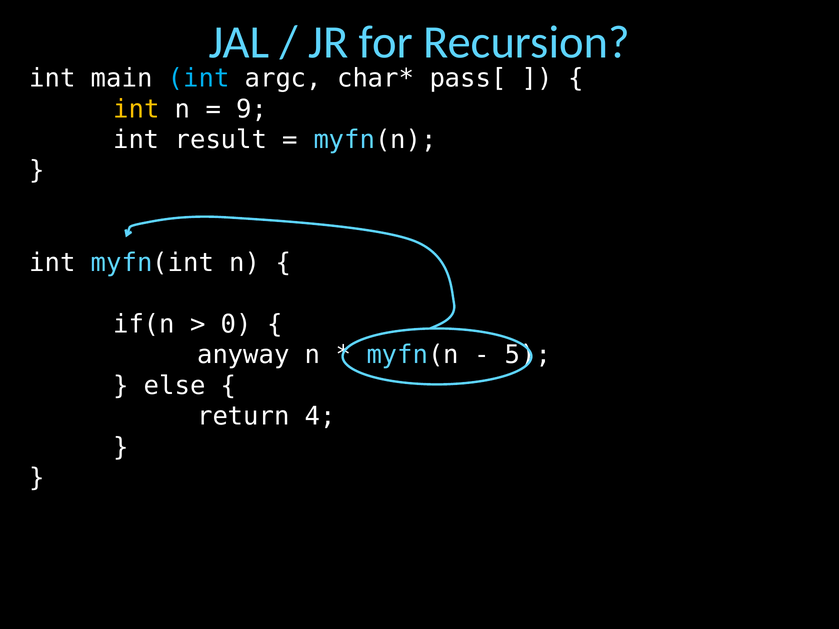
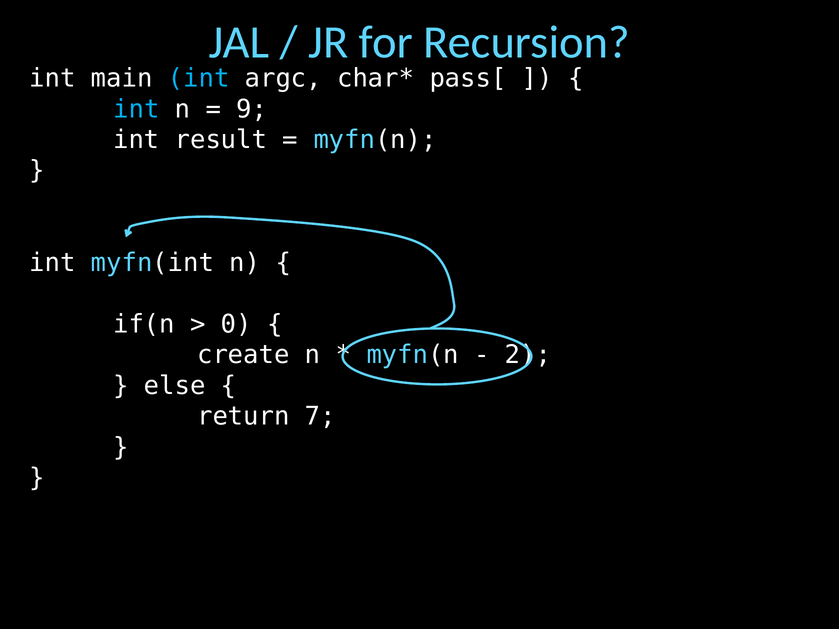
int at (136, 109) colour: yellow -> light blue
anyway: anyway -> create
5: 5 -> 2
4: 4 -> 7
